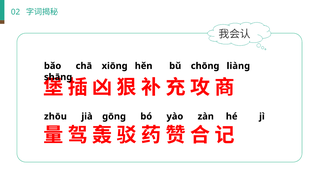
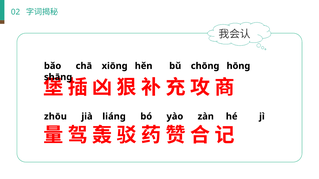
liànɡ: liànɡ -> hōnɡ
ɡōnɡ: ɡōnɡ -> liánɡ
